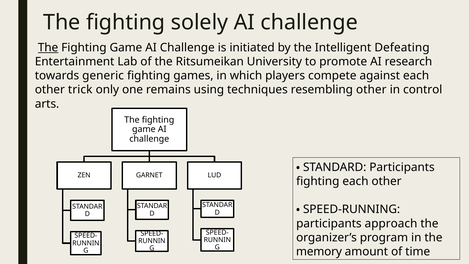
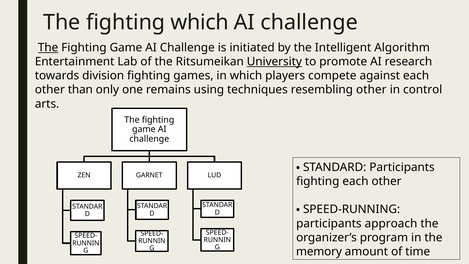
fighting solely: solely -> which
Defeating: Defeating -> Algorithm
University underline: none -> present
generic: generic -> division
trick: trick -> than
